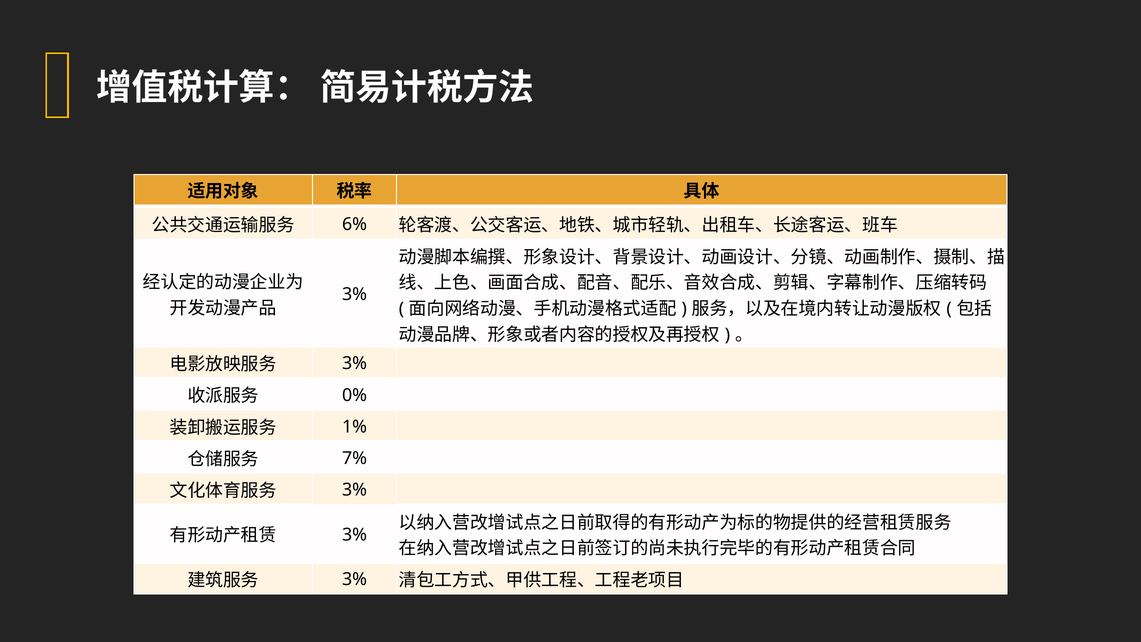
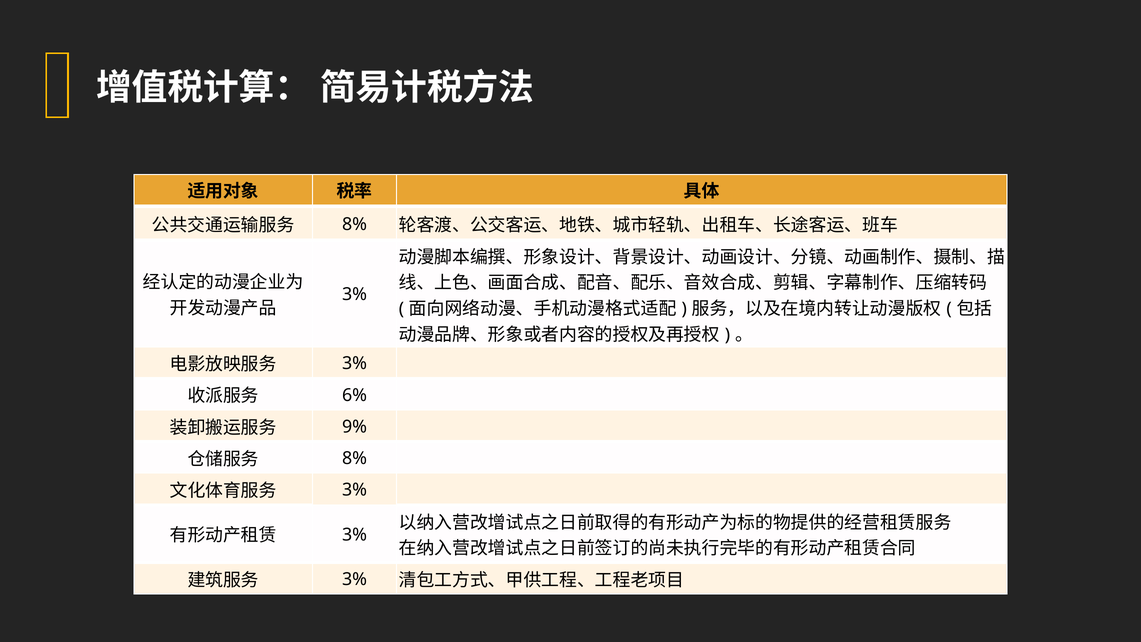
6% at (355, 224): 6% -> 8%
0%: 0% -> 6%
1%: 1% -> 9%
7% at (355, 458): 7% -> 8%
